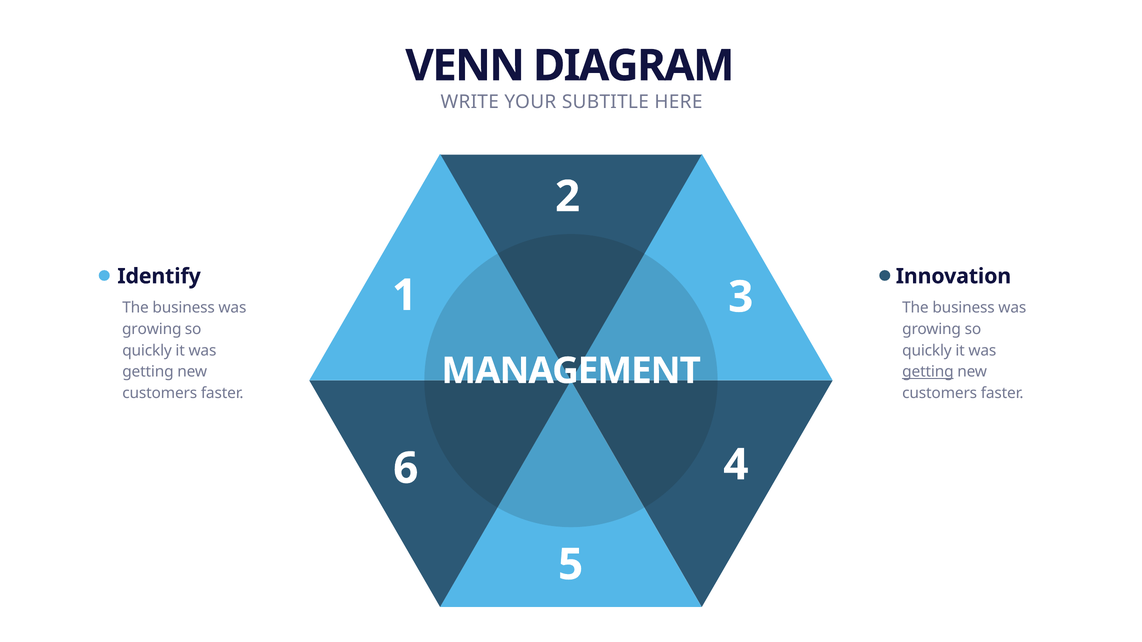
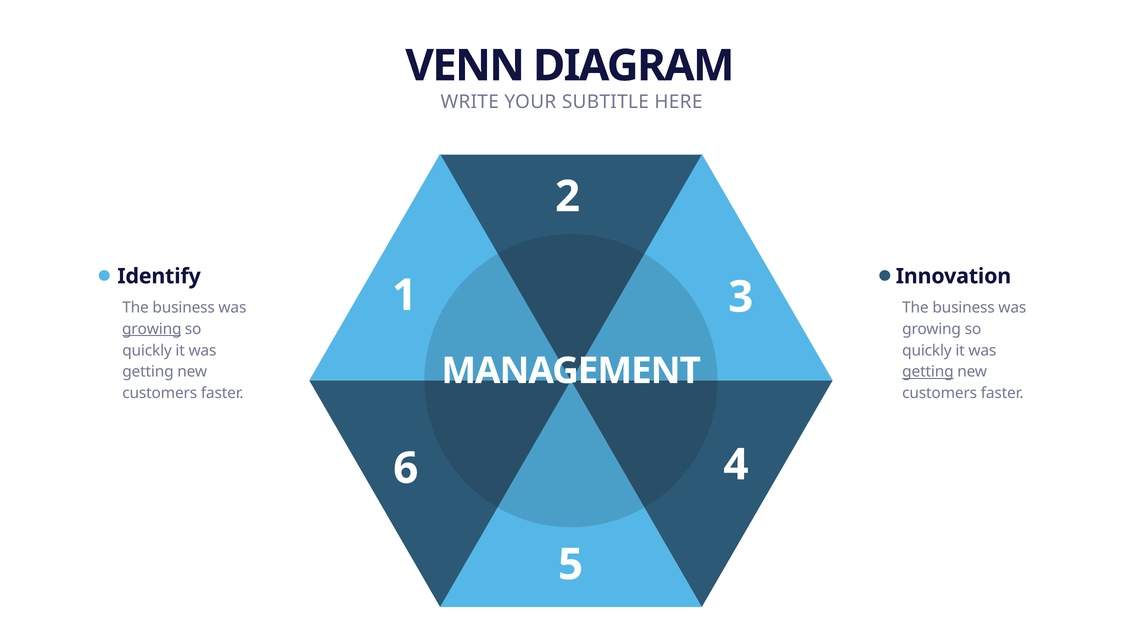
growing at (152, 329) underline: none -> present
